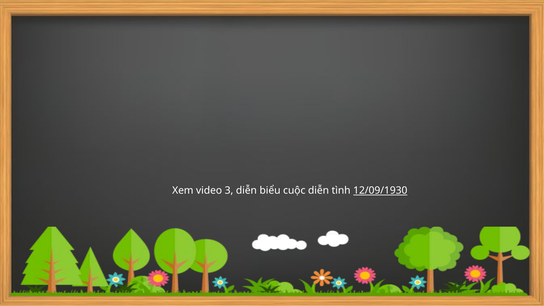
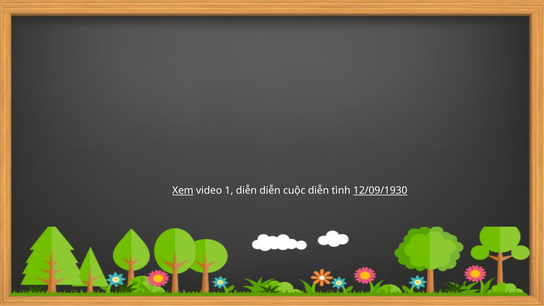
Xem underline: none -> present
3: 3 -> 1
diễn biểu: biểu -> diễn
